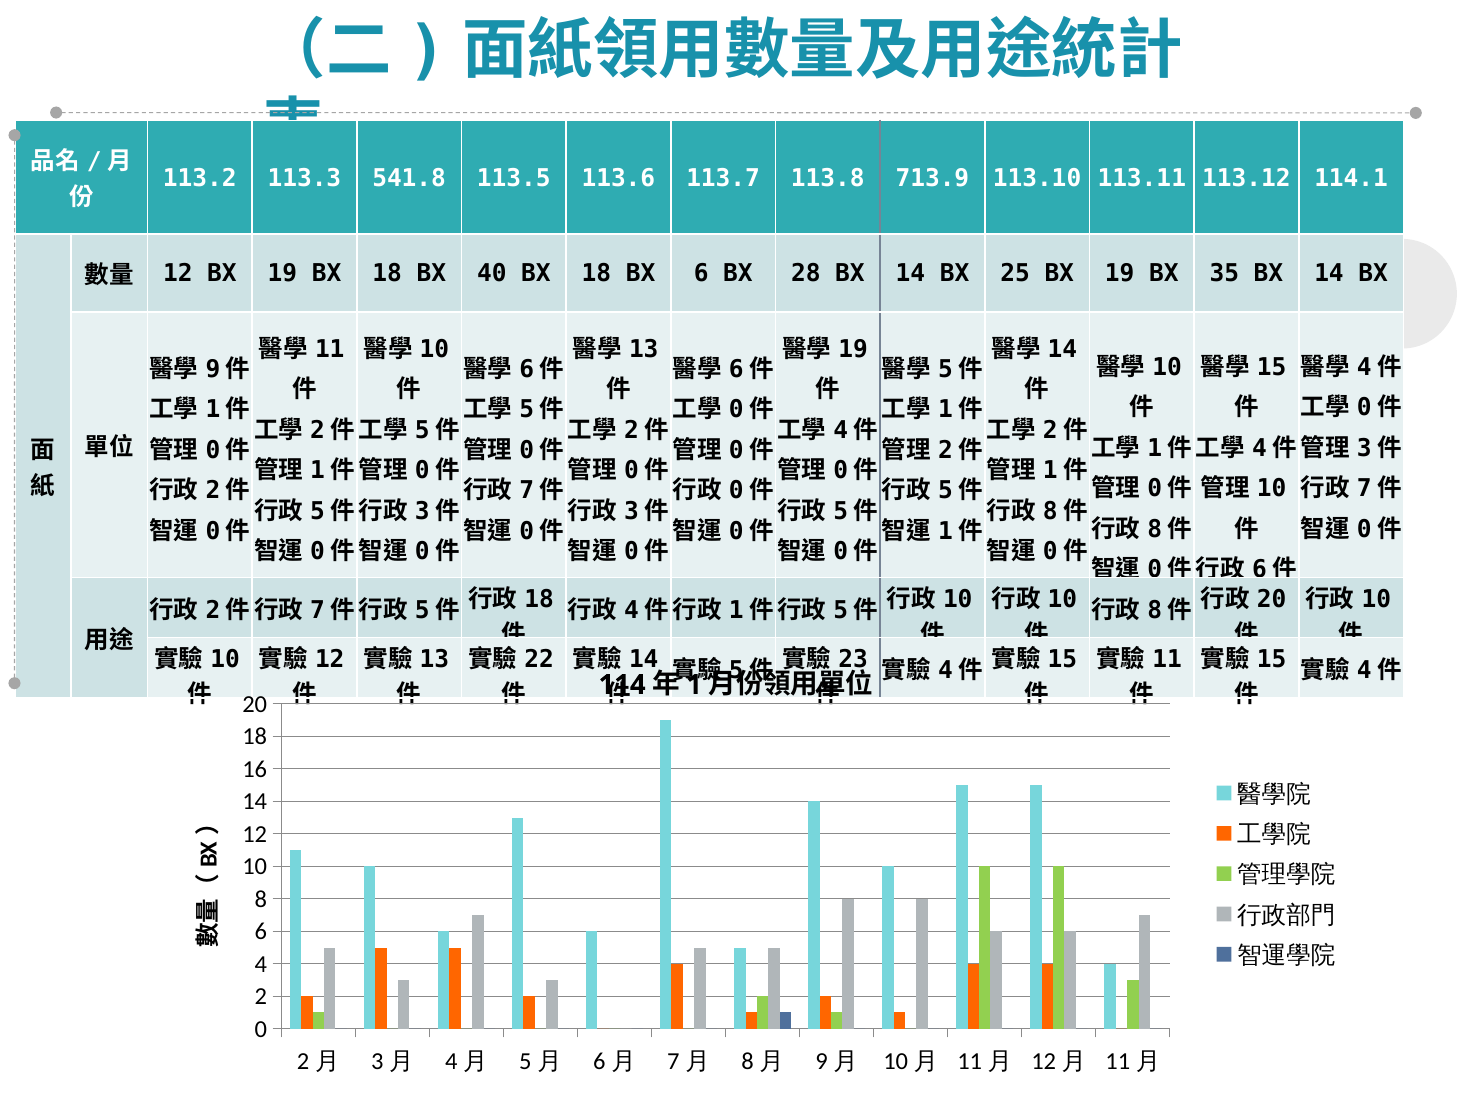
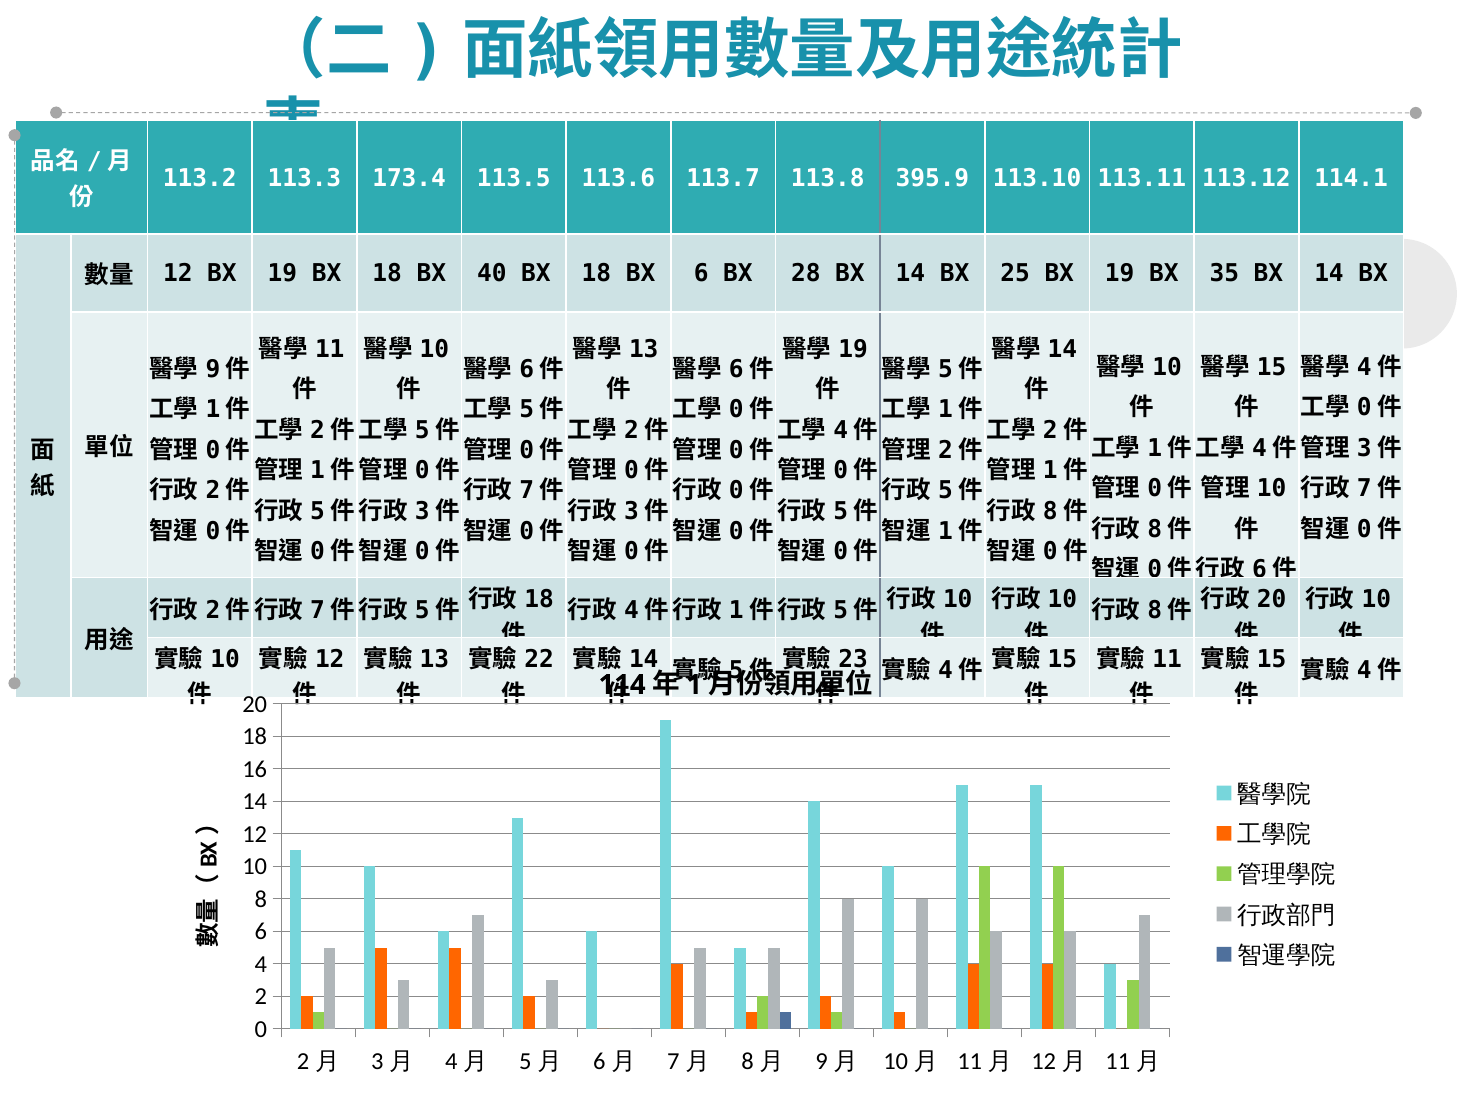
541.8: 541.8 -> 173.4
713.9: 713.9 -> 395.9
